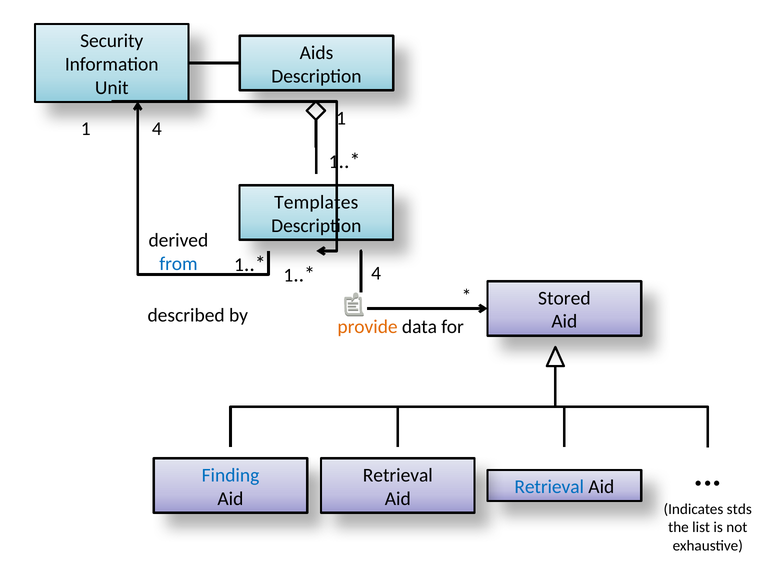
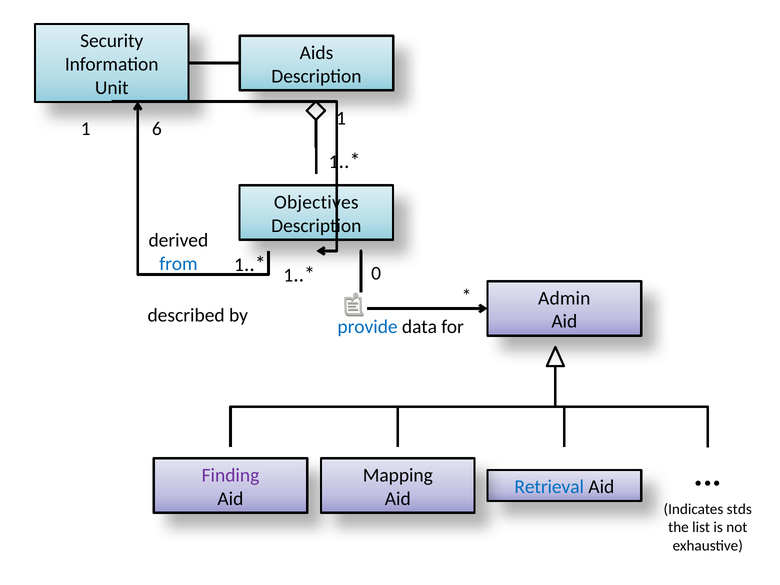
1 4: 4 -> 6
Templates: Templates -> Objectives
4 at (376, 273): 4 -> 0
Stored: Stored -> Admin
provide colour: orange -> blue
Finding colour: blue -> purple
Retrieval at (398, 475): Retrieval -> Mapping
